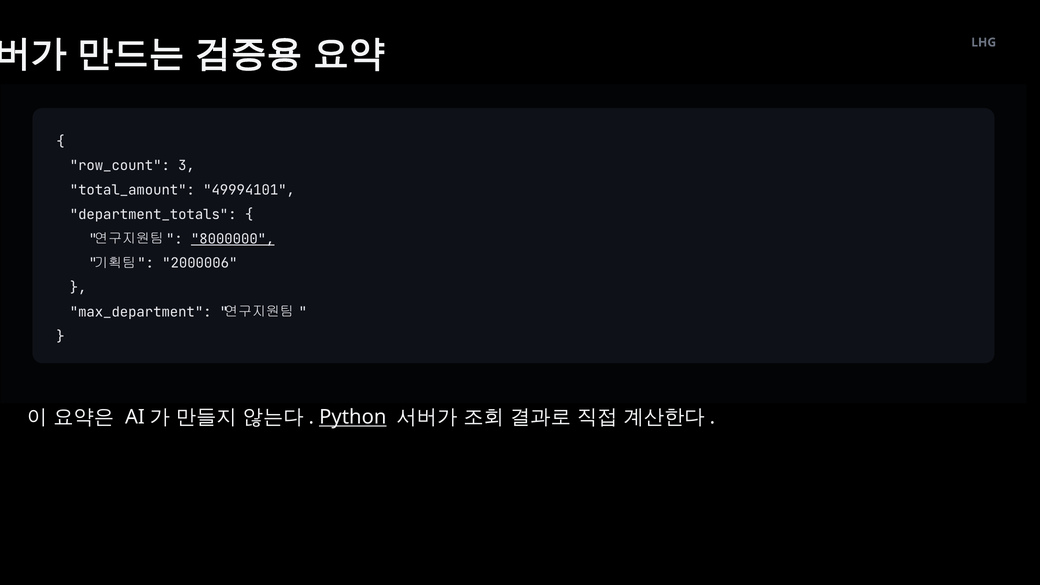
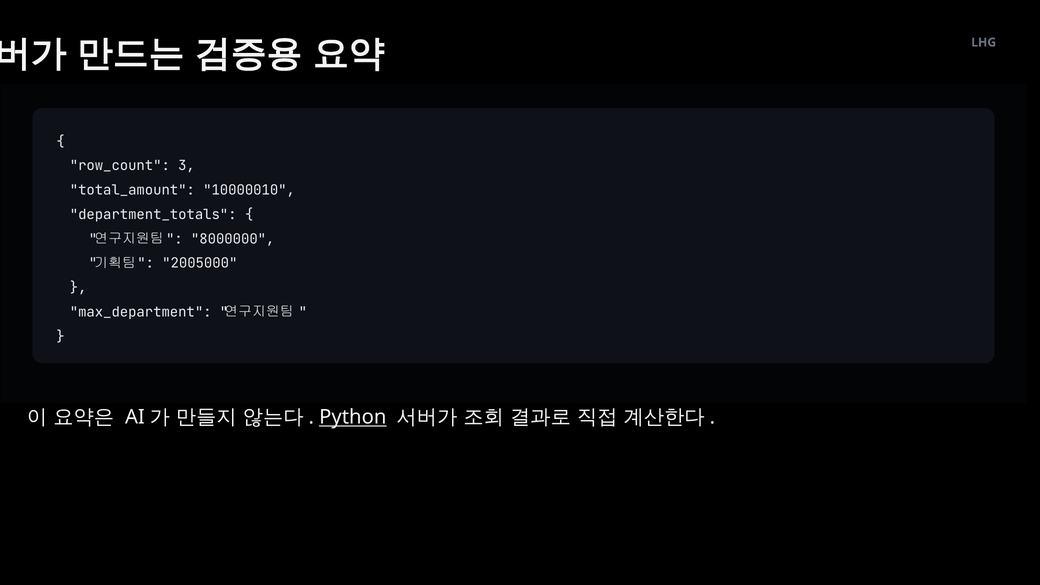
49994101: 49994101 -> 10000010
8000000 underline: present -> none
2000006: 2000006 -> 2005000
